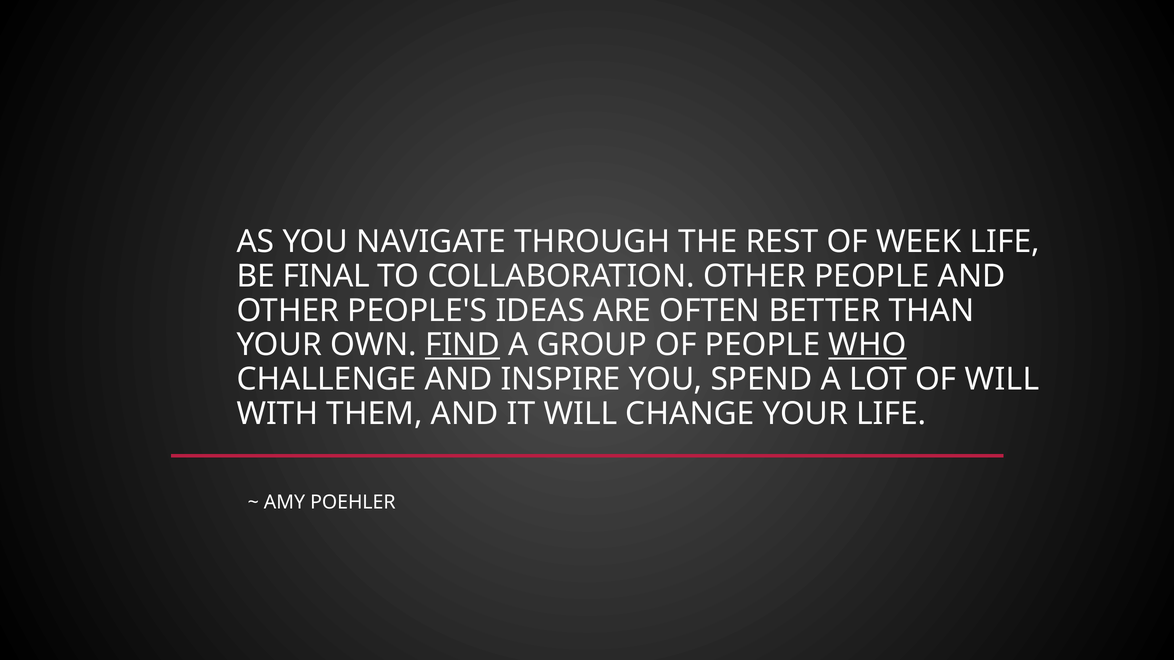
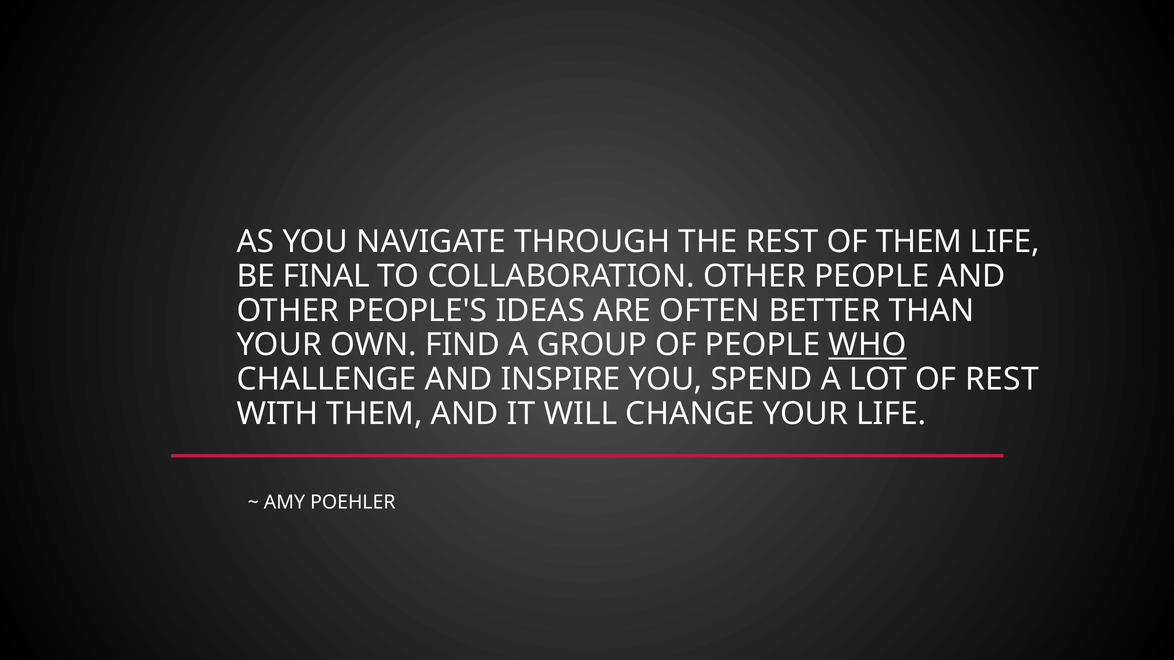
OF WEEK: WEEK -> THEM
FIND underline: present -> none
OF WILL: WILL -> REST
